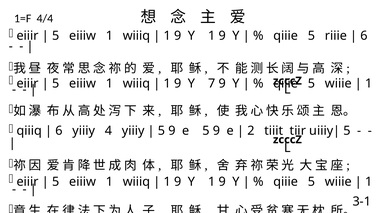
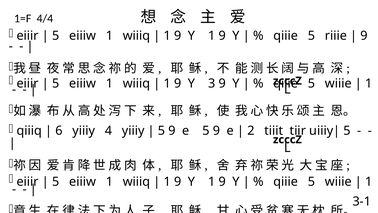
6 at (364, 36): 6 -> 9
7: 7 -> 3
